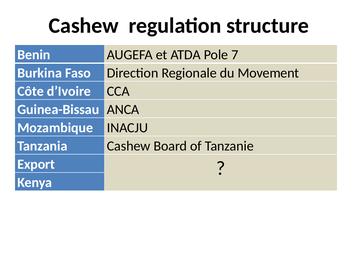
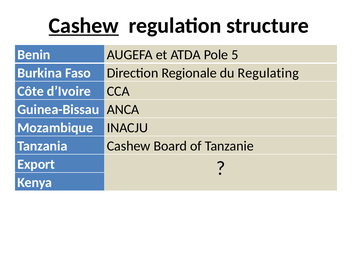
Cashew at (84, 26) underline: none -> present
7: 7 -> 5
Movement: Movement -> Regulating
